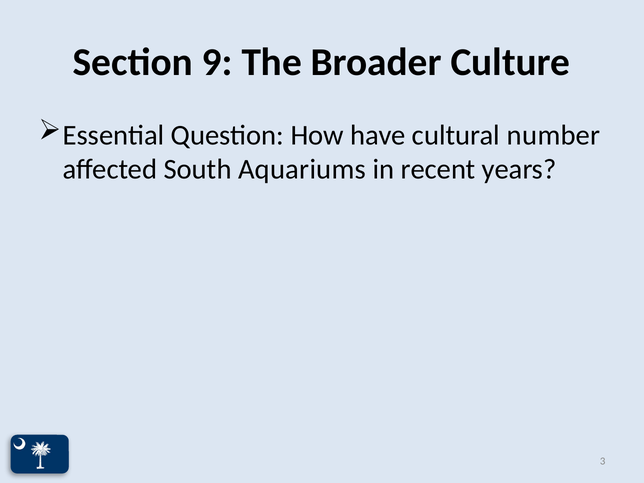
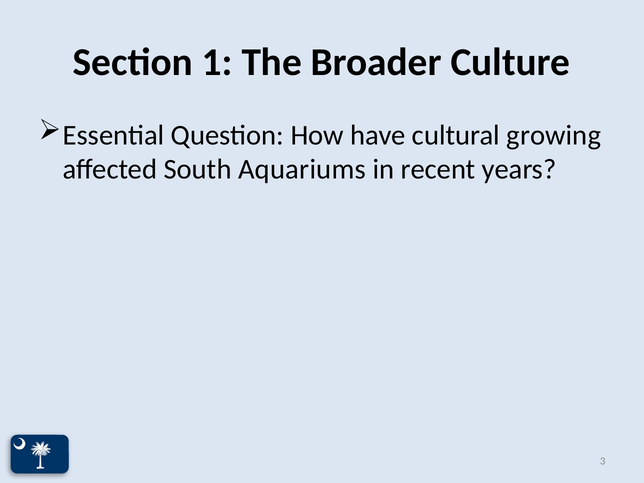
9: 9 -> 1
number: number -> growing
